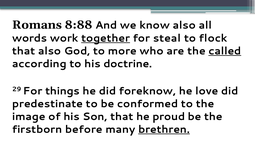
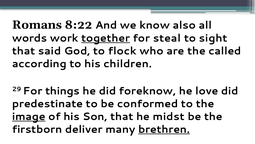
8:88: 8:88 -> 8:22
flock: flock -> sight
that also: also -> said
more: more -> flock
called underline: present -> none
doctrine: doctrine -> children
image underline: none -> present
proud: proud -> midst
before: before -> deliver
